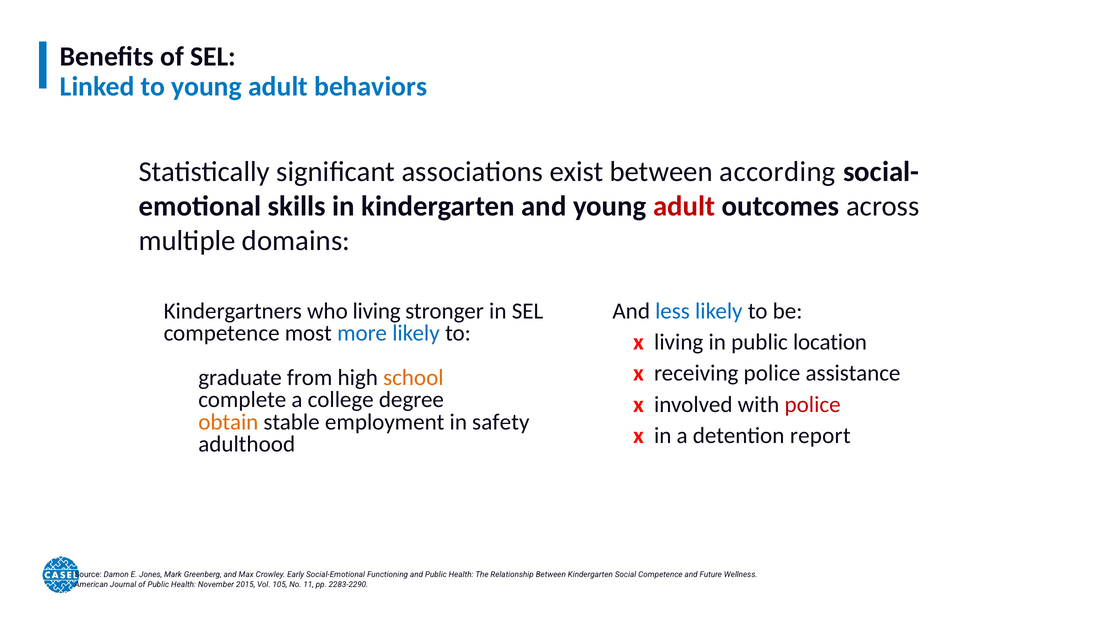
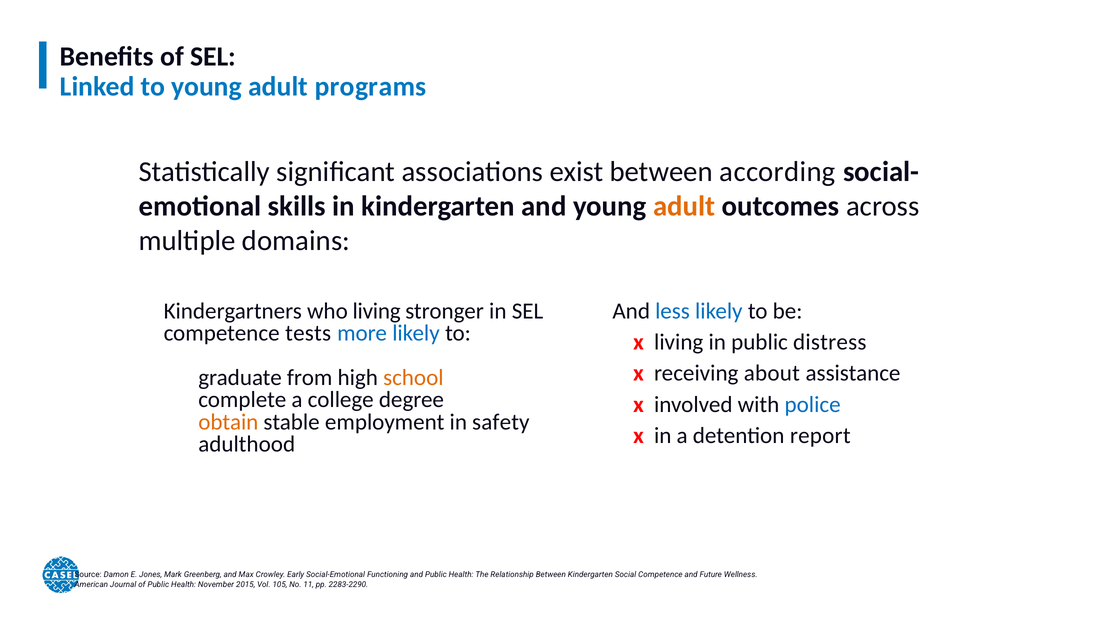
behaviors: behaviors -> programs
adult at (684, 206) colour: red -> orange
most: most -> tests
location: location -> distress
receiving police: police -> about
police at (813, 404) colour: red -> blue
